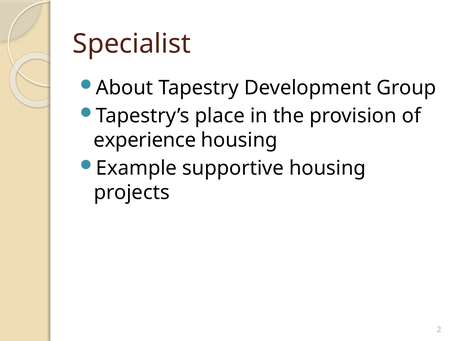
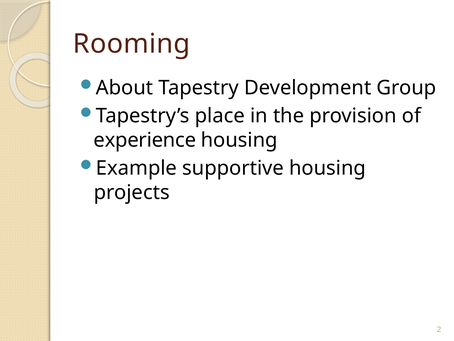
Specialist: Specialist -> Rooming
